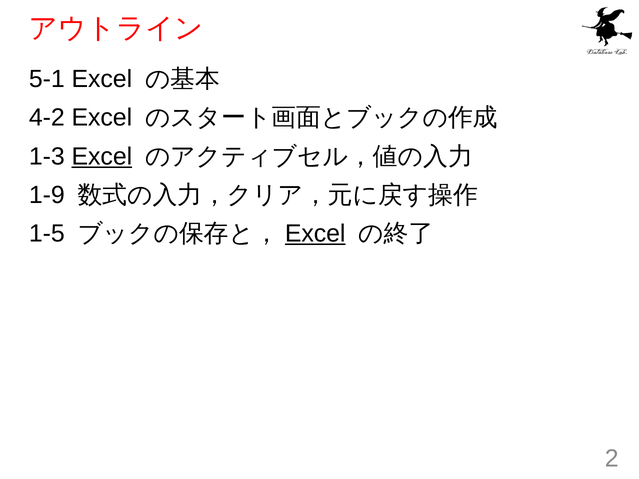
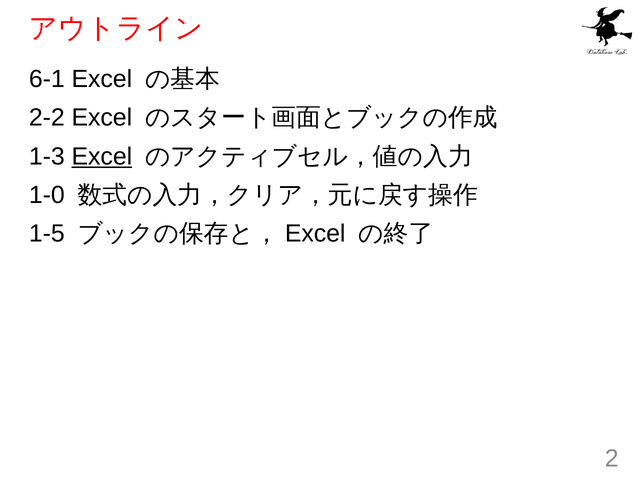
5-1: 5-1 -> 6-1
4-2: 4-2 -> 2-2
1-9: 1-9 -> 1-0
Excel at (315, 234) underline: present -> none
